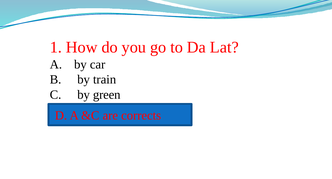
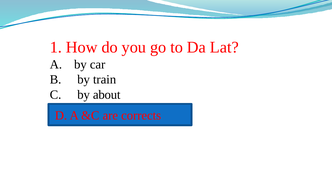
green: green -> about
